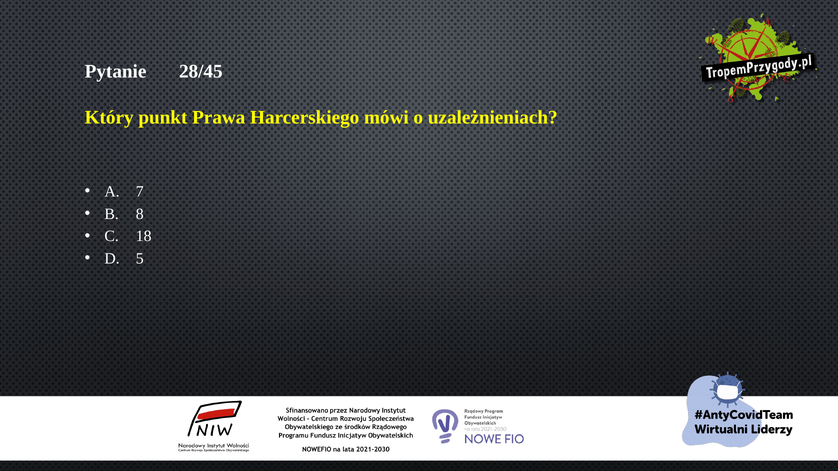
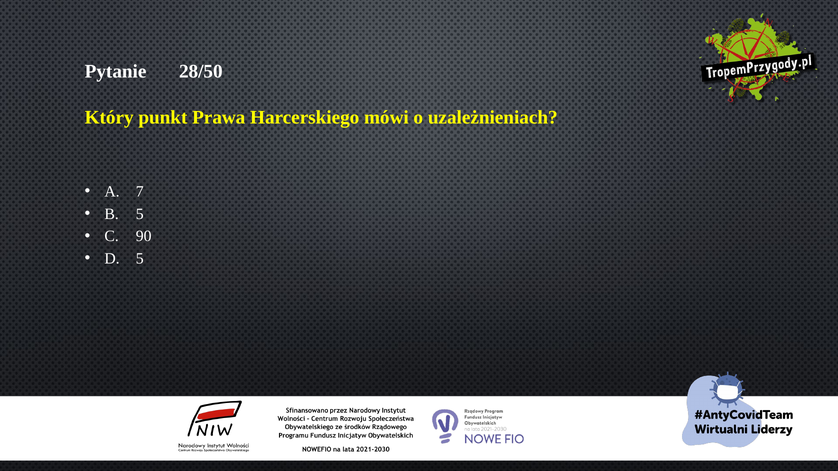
28/45: 28/45 -> 28/50
B 8: 8 -> 5
18: 18 -> 90
